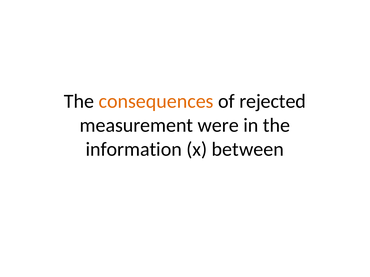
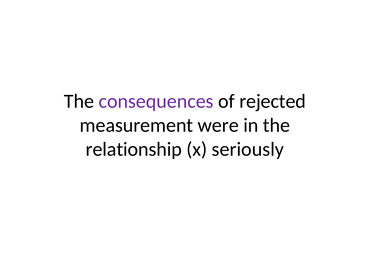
consequences colour: orange -> purple
information: information -> relationship
between: between -> seriously
